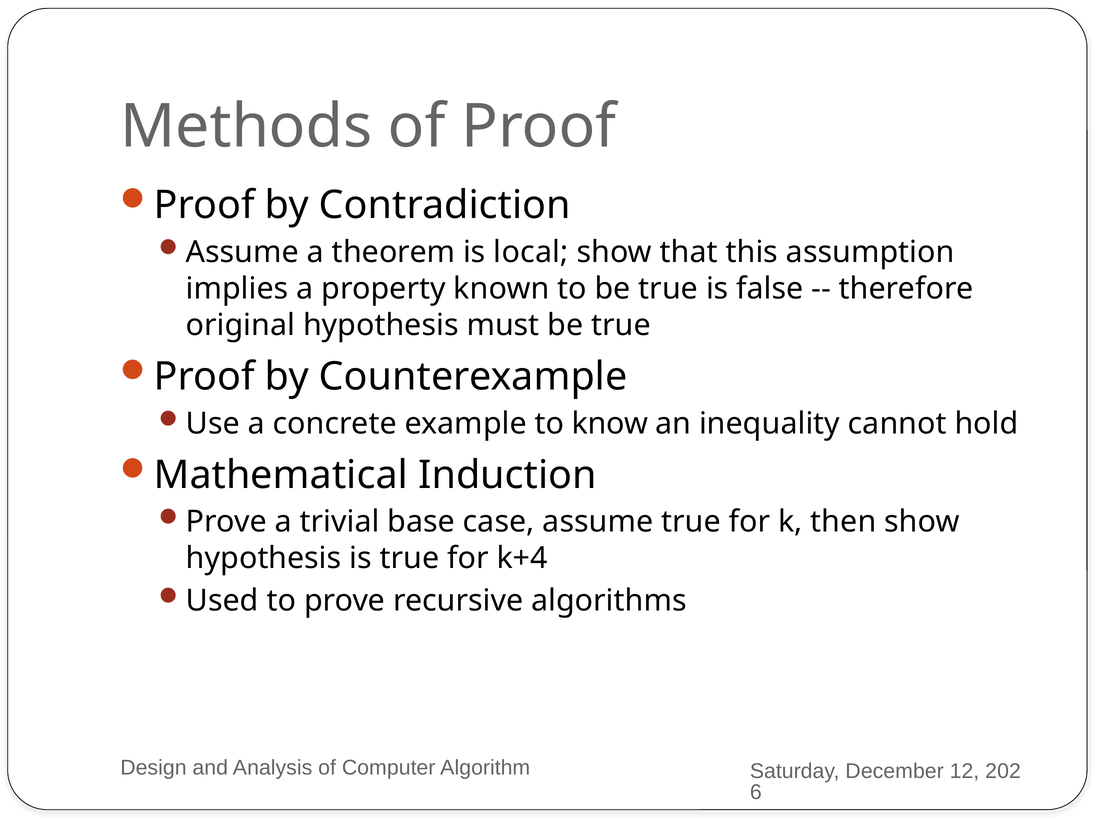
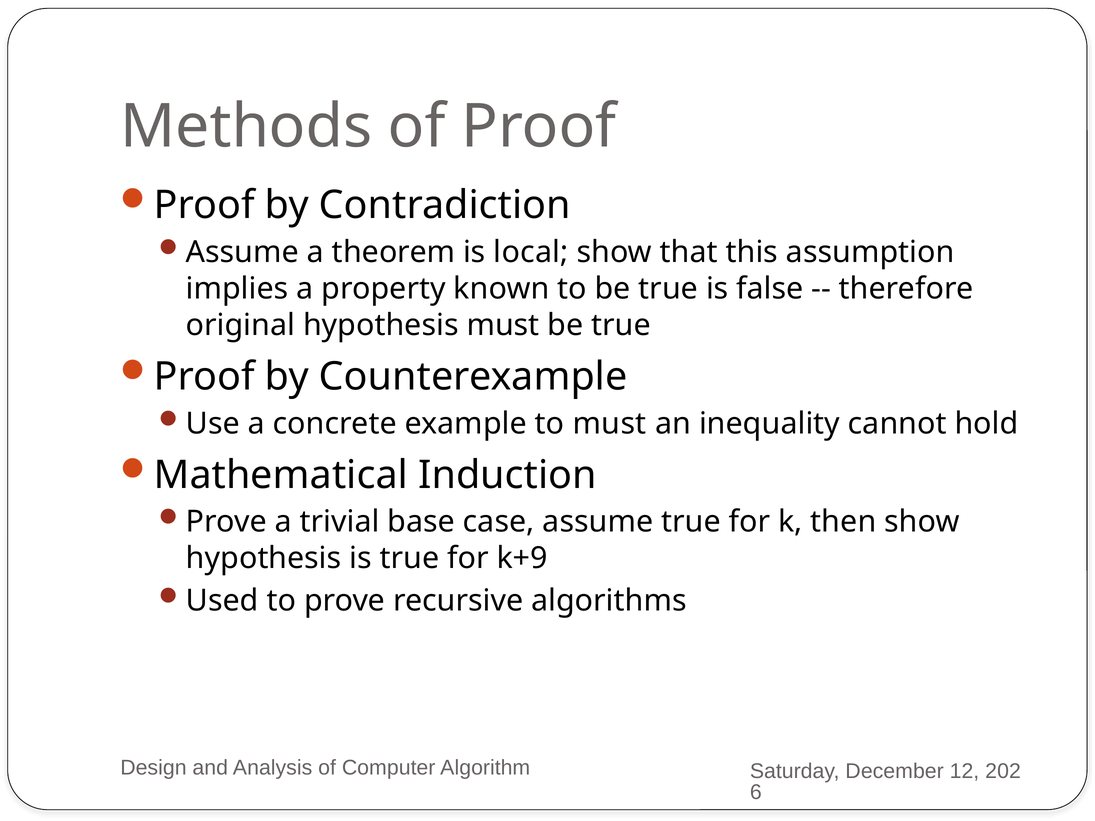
to know: know -> must
k+4: k+4 -> k+9
